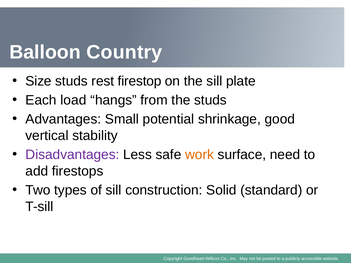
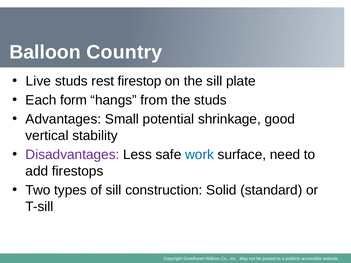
Size: Size -> Live
load: load -> form
work colour: orange -> blue
